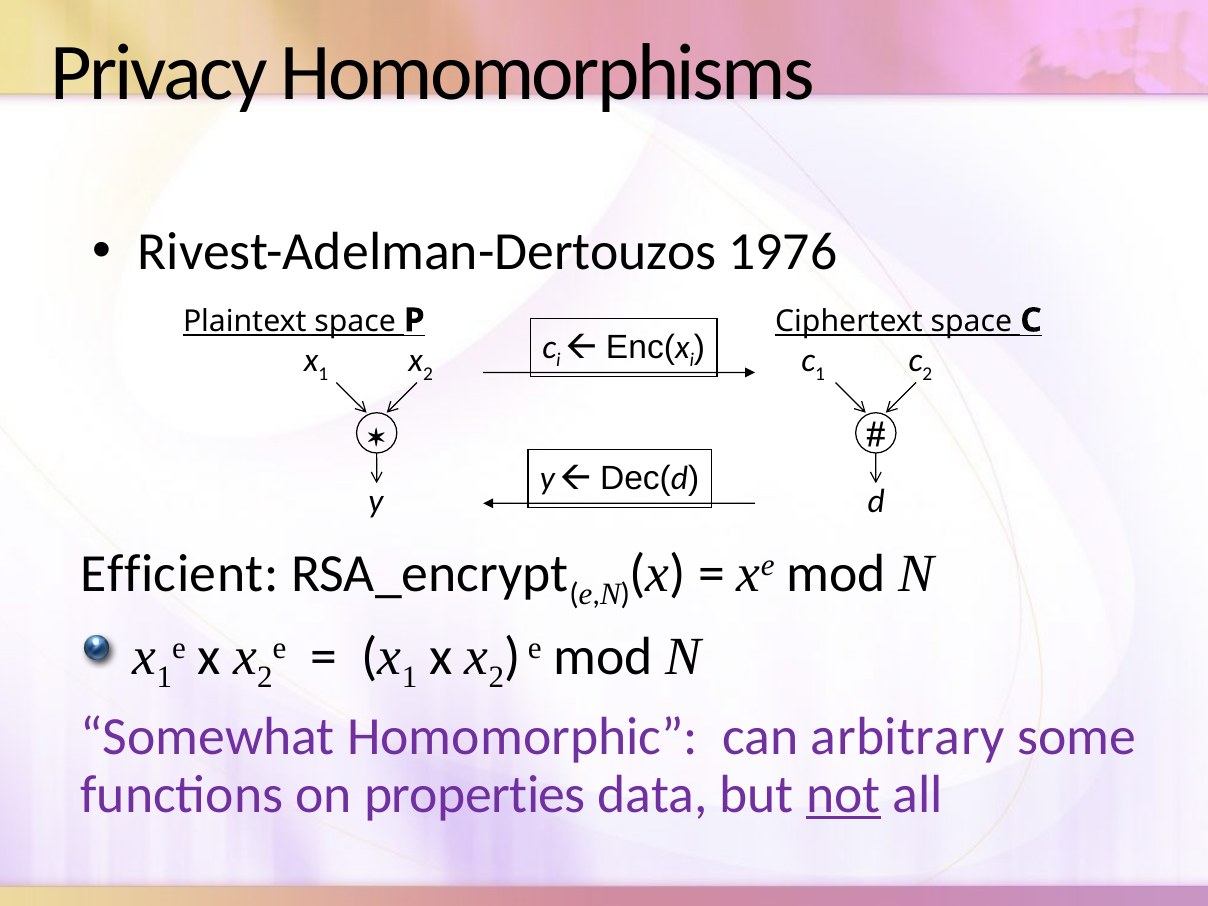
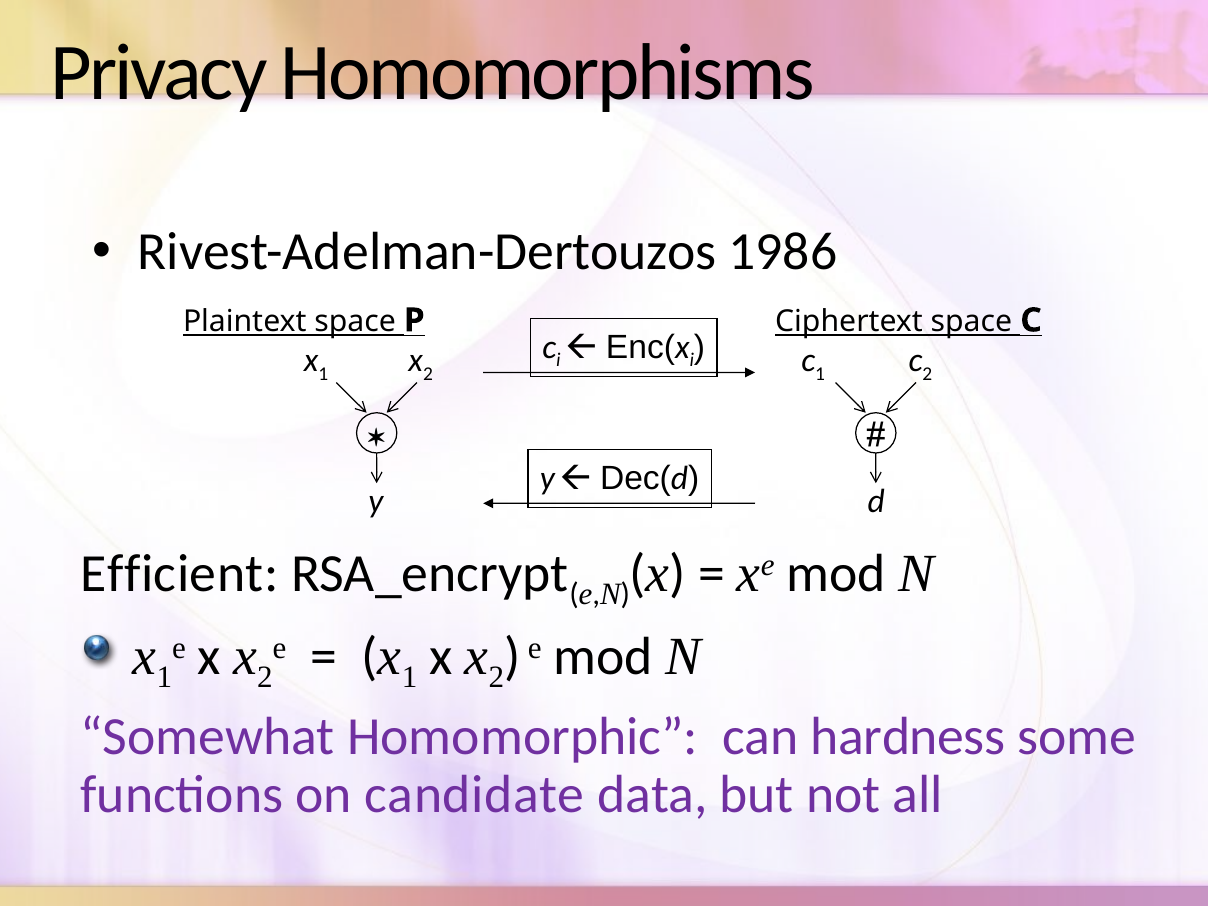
1976: 1976 -> 1986
arbitrary: arbitrary -> hardness
properties: properties -> candidate
not underline: present -> none
